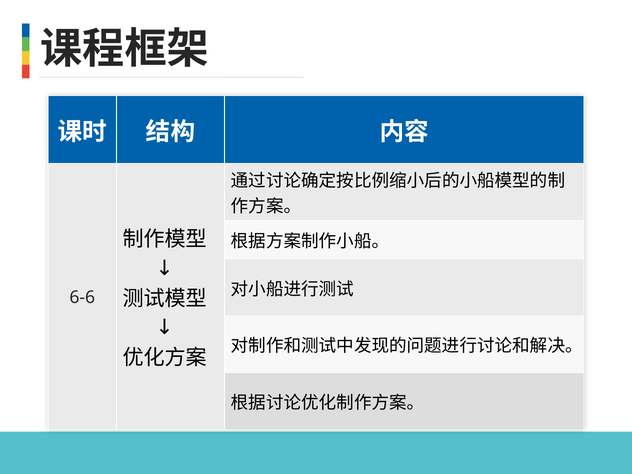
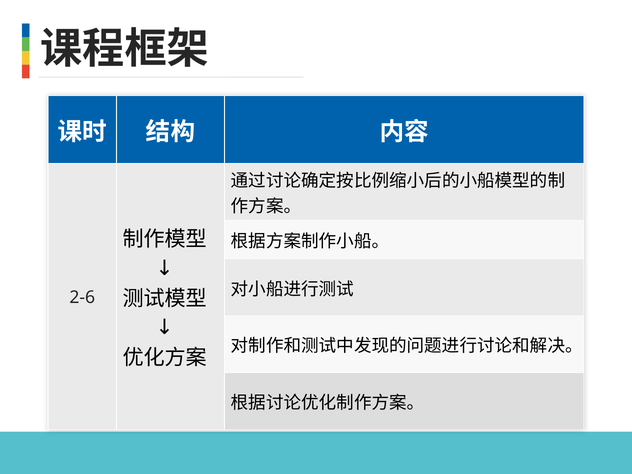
6-6: 6-6 -> 2-6
